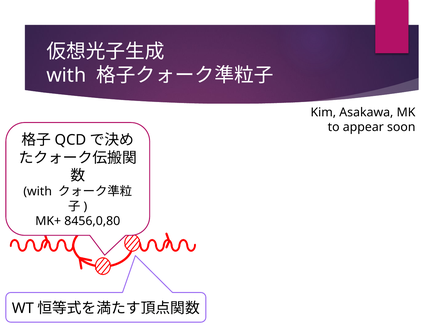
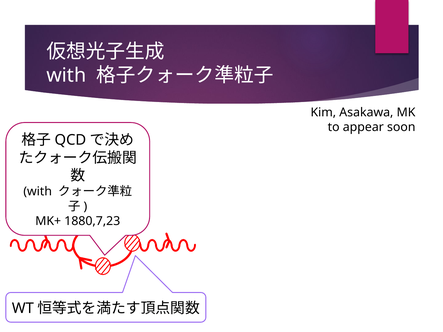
8456,0,80: 8456,0,80 -> 1880,7,23
